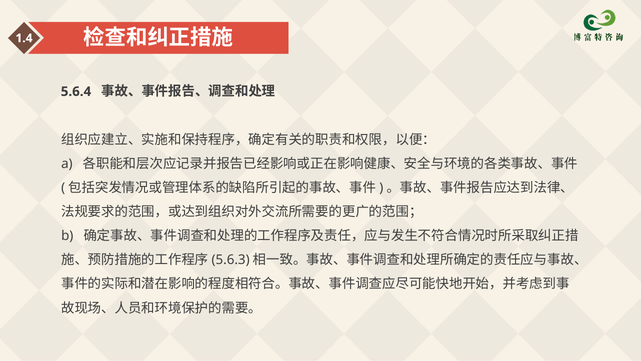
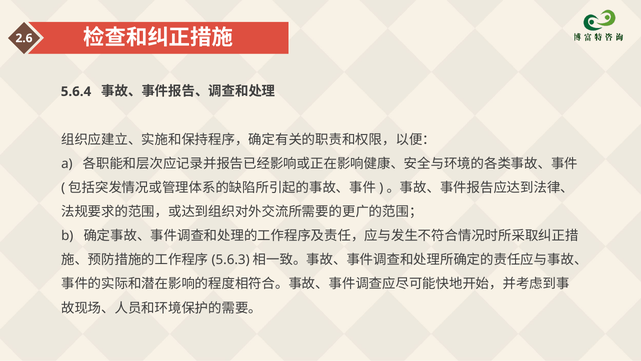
1.4: 1.4 -> 2.6
